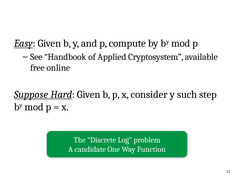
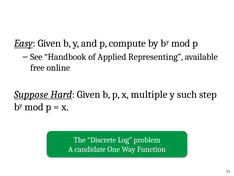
Cryptosystem: Cryptosystem -> Representing
consider: consider -> multiple
